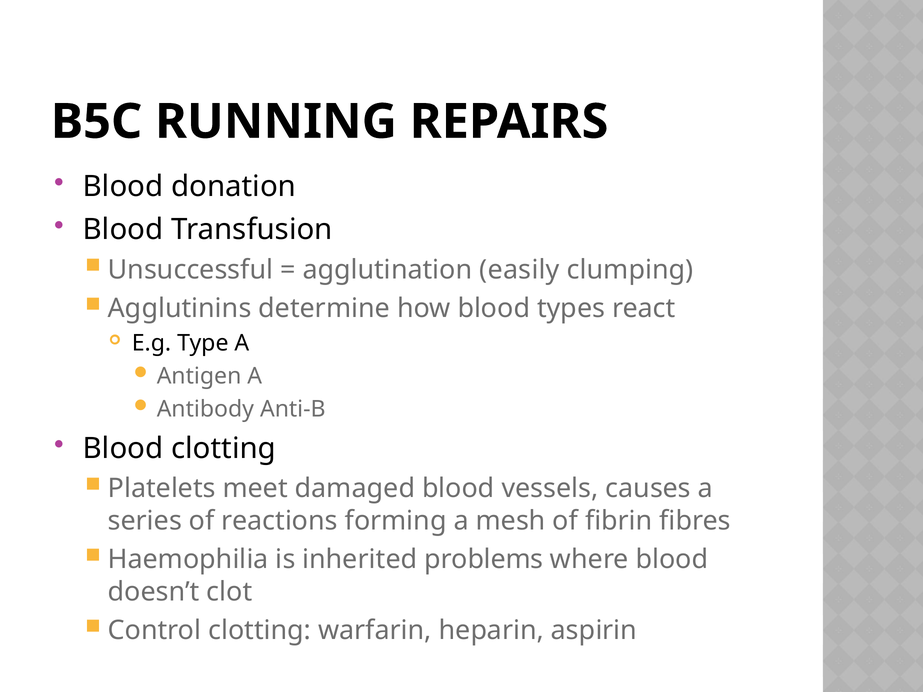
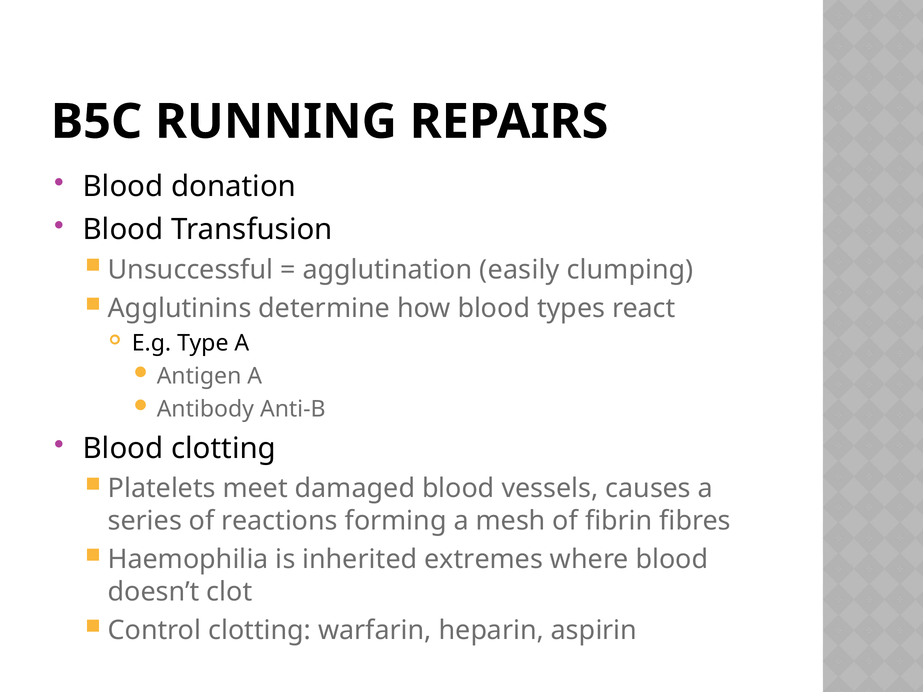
problems: problems -> extremes
